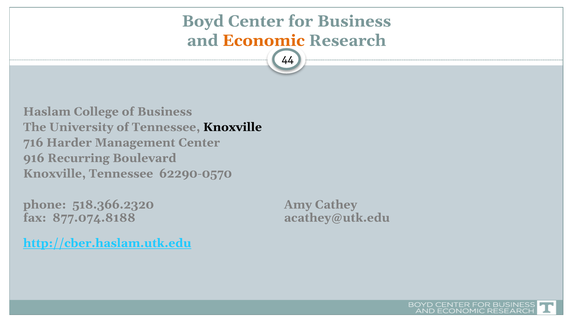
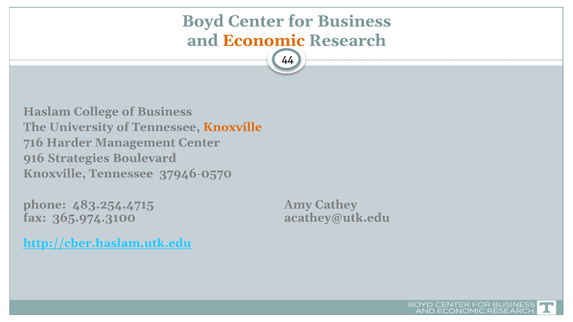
Knoxville at (233, 127) colour: black -> orange
Recurring: Recurring -> Strategies
62290-0570: 62290-0570 -> 37946-0570
518.366.2320: 518.366.2320 -> 483.254.4715
877.074.8188: 877.074.8188 -> 365.974.3100
